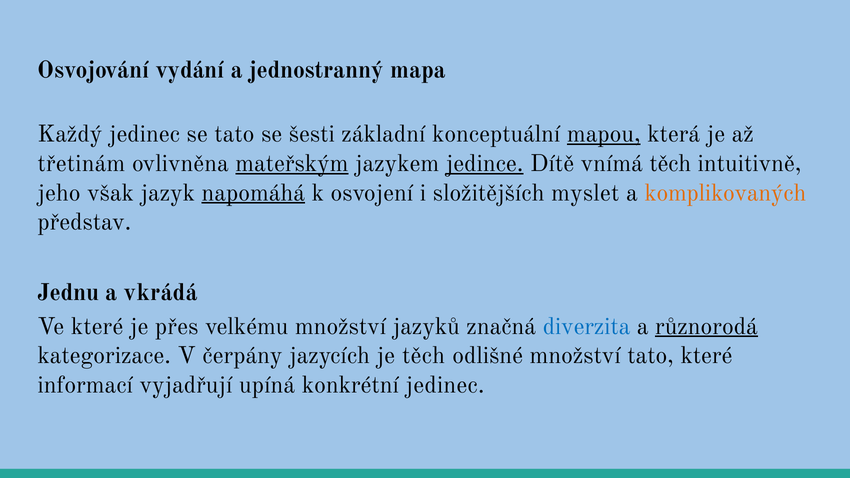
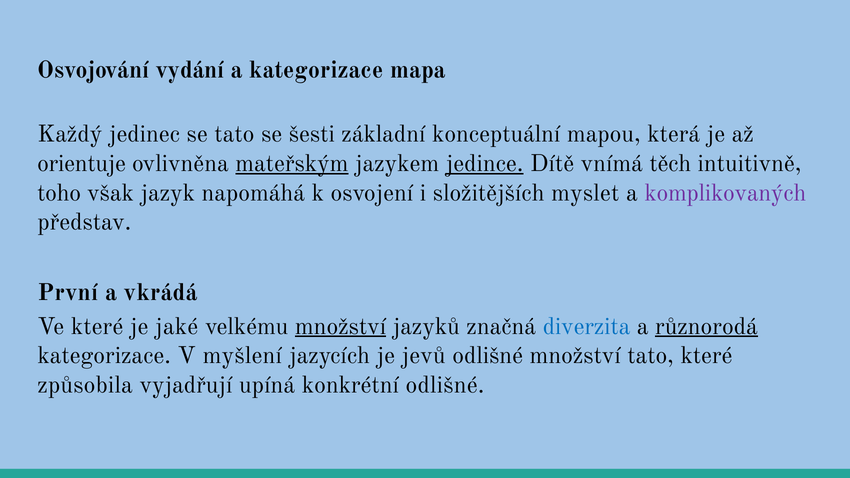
a jednostranný: jednostranný -> kategorizace
mapou underline: present -> none
třetinám: třetinám -> orientuje
jeho: jeho -> toho
napomáhá underline: present -> none
komplikovaných colour: orange -> purple
Jednu: Jednu -> První
přes: přes -> jaké
množství at (341, 326) underline: none -> present
čerpány: čerpány -> myšlení
je těch: těch -> jevů
informací: informací -> způsobila
konkrétní jedinec: jedinec -> odlišné
